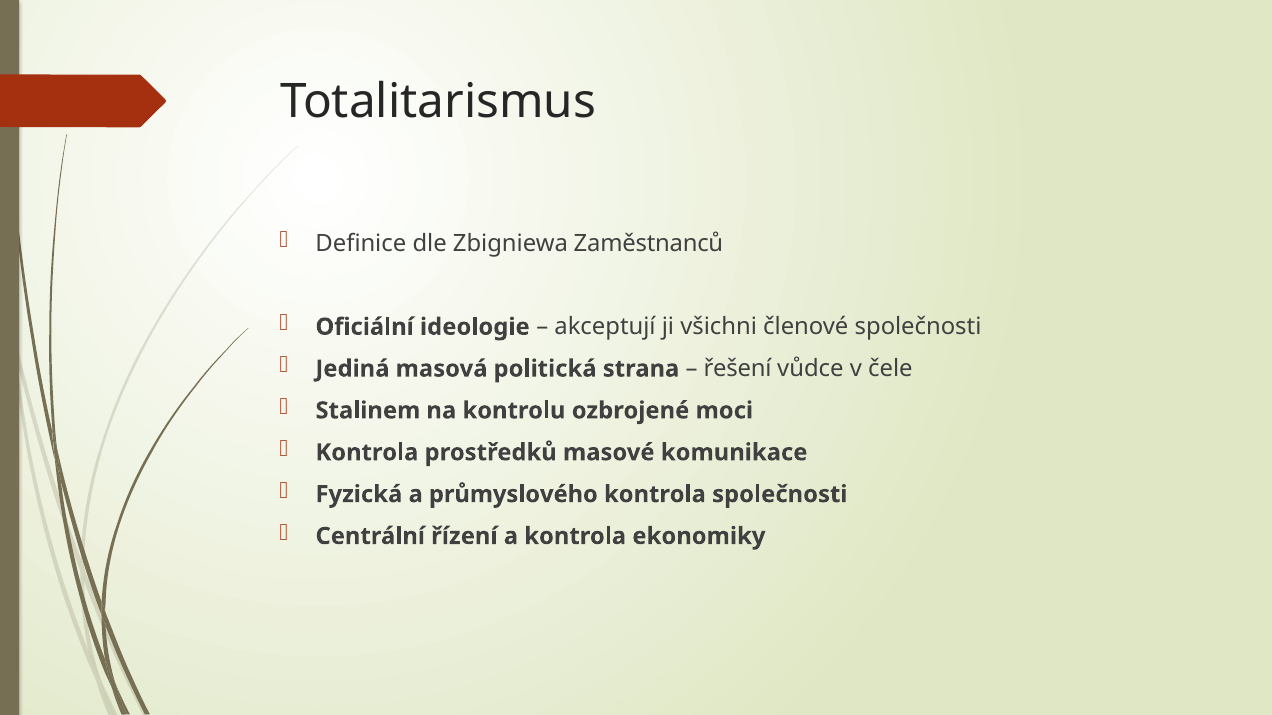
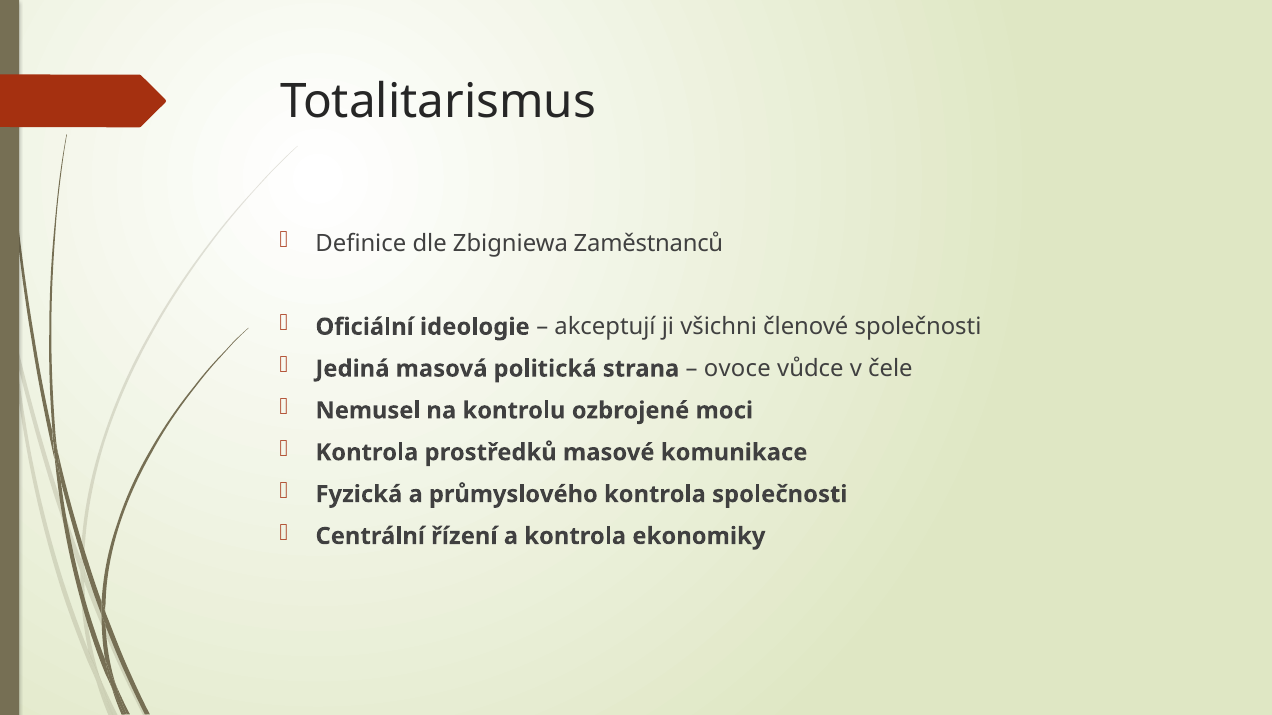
řešení: řešení -> ovoce
Stalinem: Stalinem -> Nemusel
